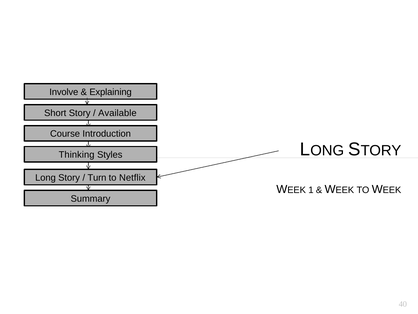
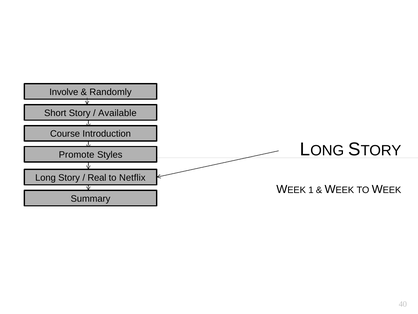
Explaining: Explaining -> Randomly
Thinking: Thinking -> Promote
Turn: Turn -> Real
